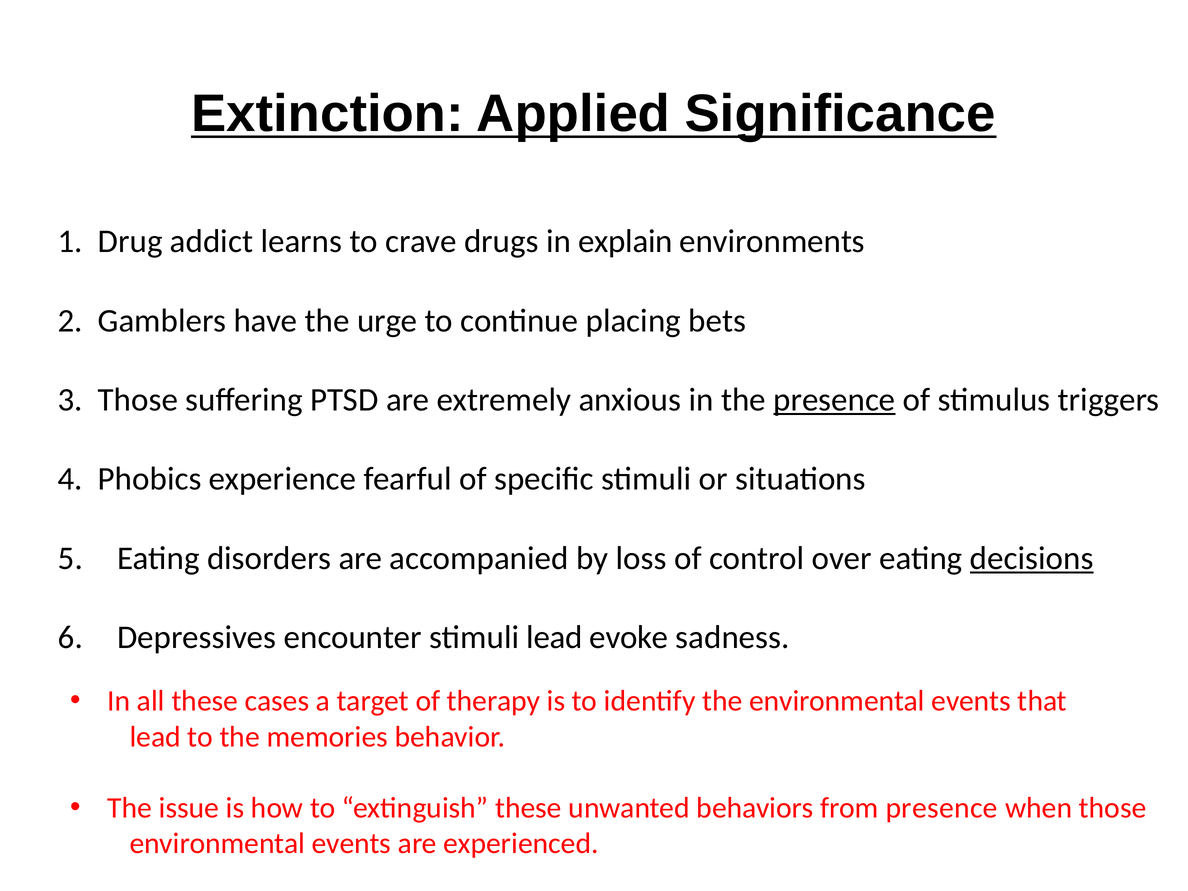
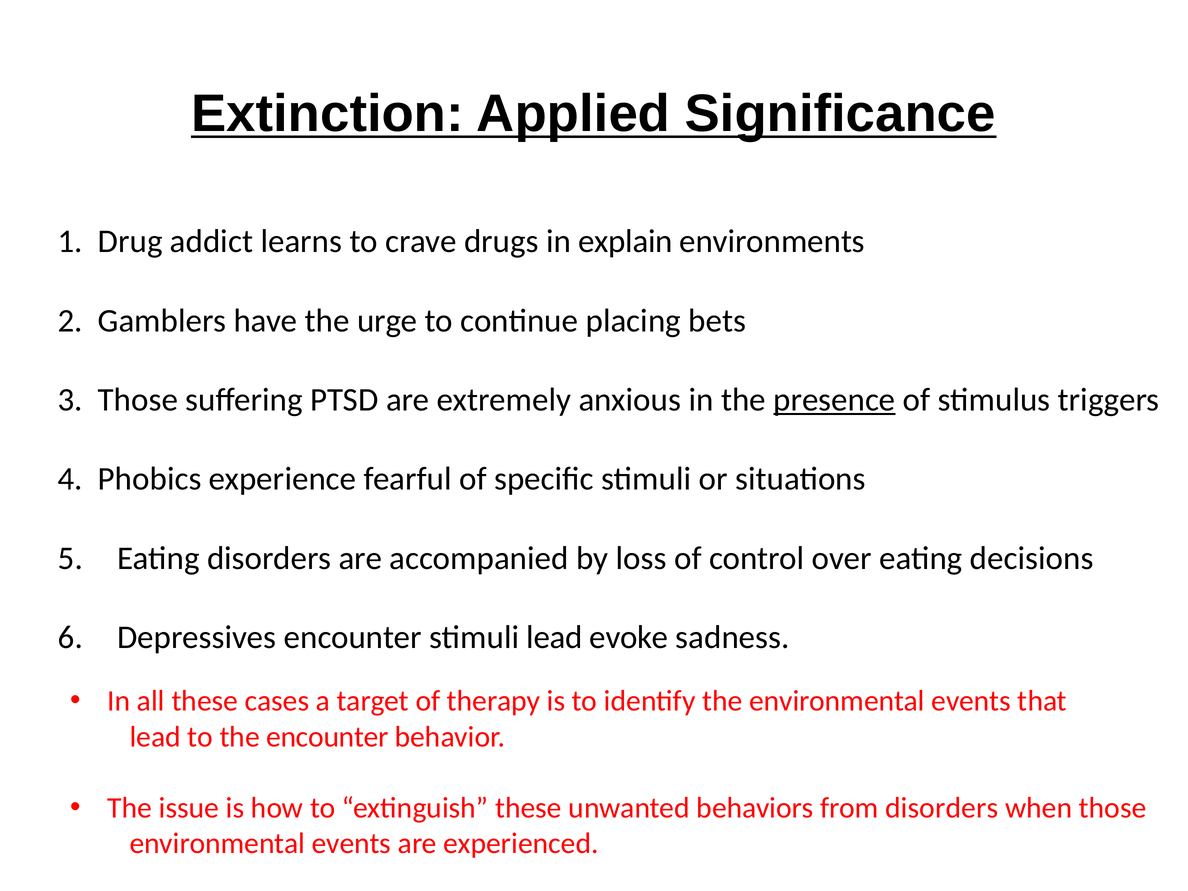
decisions underline: present -> none
the memories: memories -> encounter
from presence: presence -> disorders
